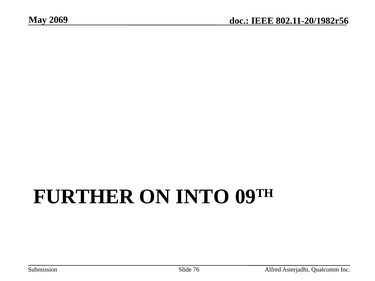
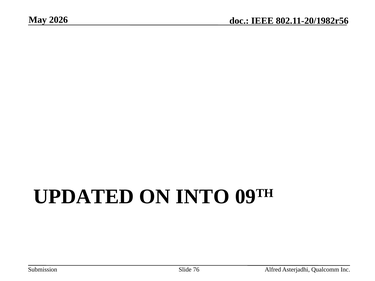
2069: 2069 -> 2026
FURTHER: FURTHER -> UPDATED
